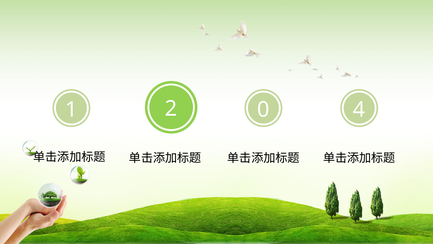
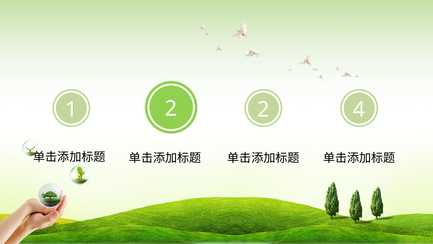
1 0: 0 -> 2
